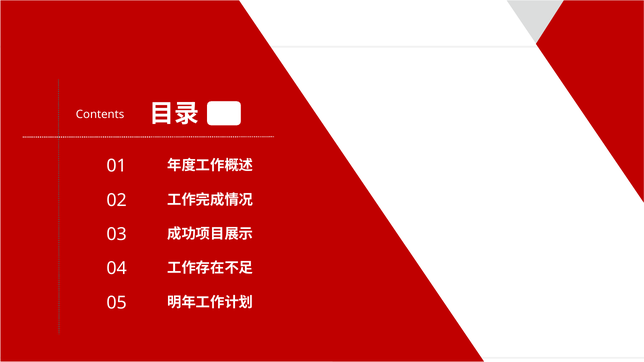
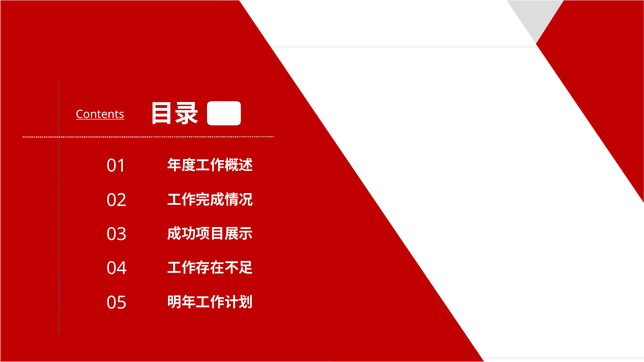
Contents underline: none -> present
